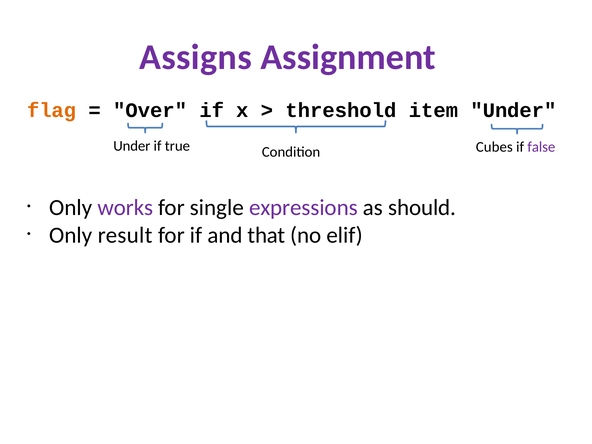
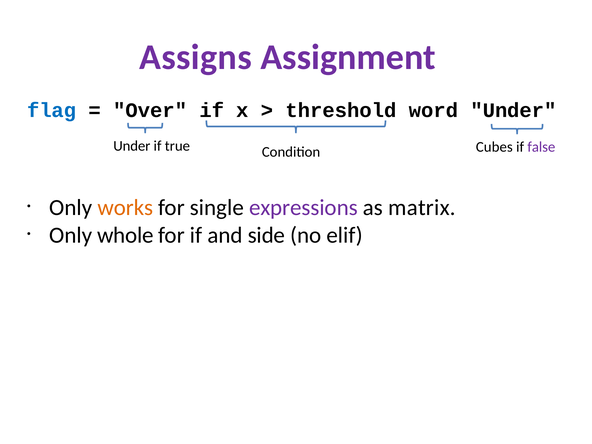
flag colour: orange -> blue
item: item -> word
works colour: purple -> orange
should: should -> matrix
result: result -> whole
that: that -> side
